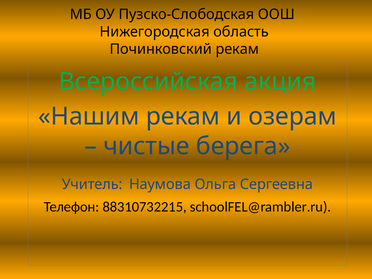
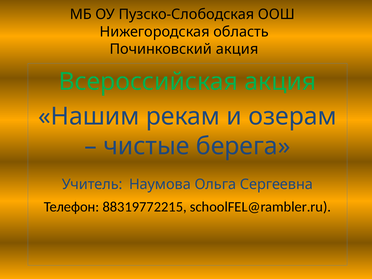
Починковский рекам: рекам -> акция
88310732215: 88310732215 -> 88319772215
